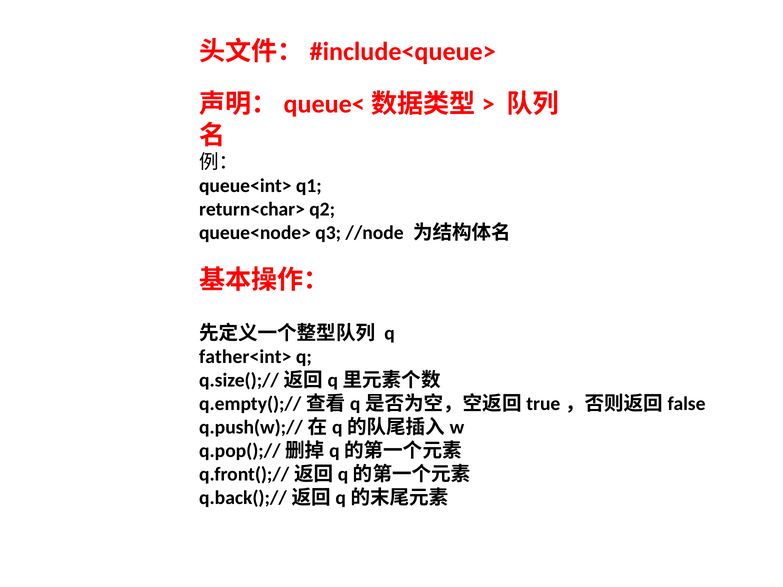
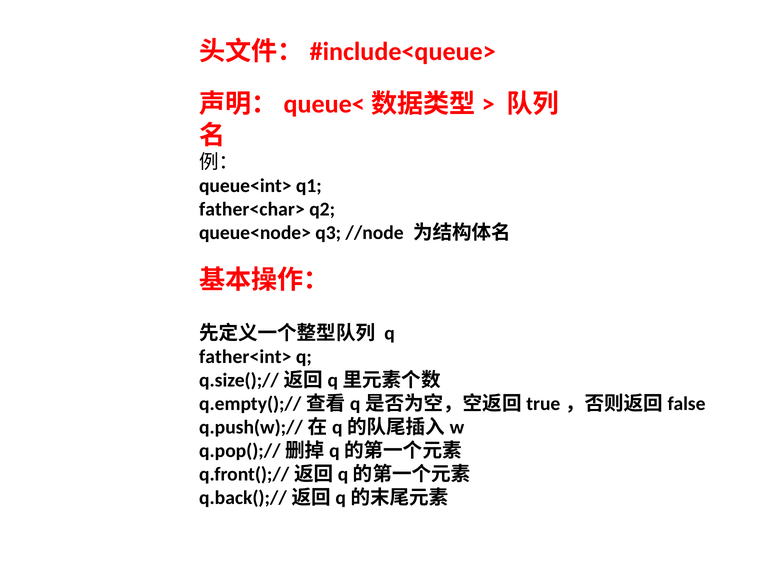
return<char>: return<char> -> father<char>
